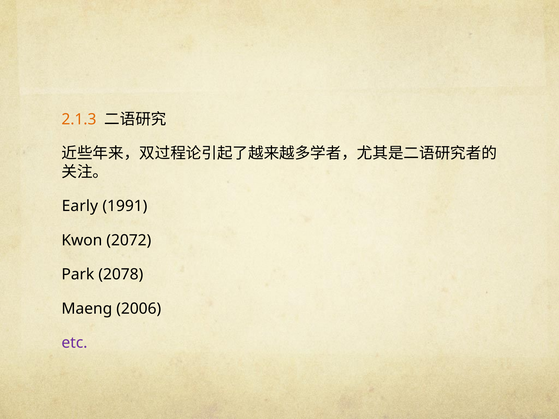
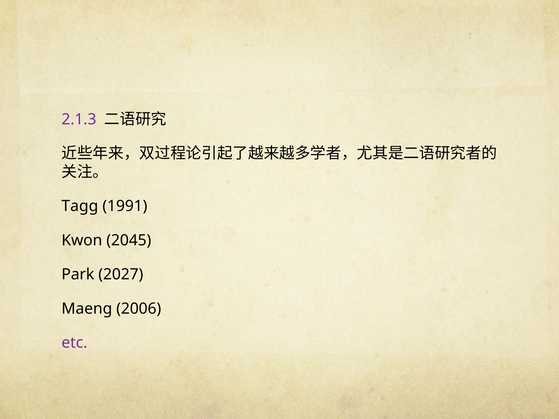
2.1.3 colour: orange -> purple
Early: Early -> Tagg
2072: 2072 -> 2045
2078: 2078 -> 2027
